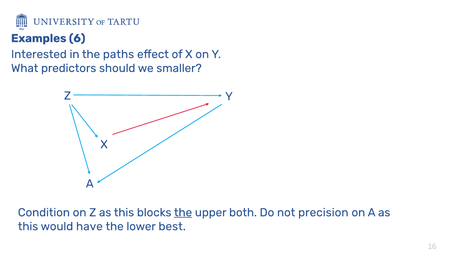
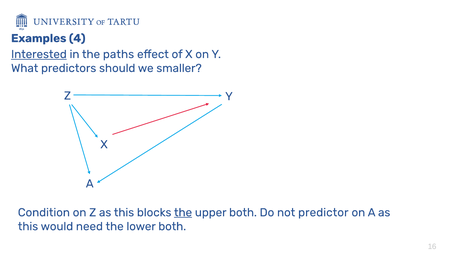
6: 6 -> 4
Interested underline: none -> present
precision: precision -> predictor
have: have -> need
lower best: best -> both
